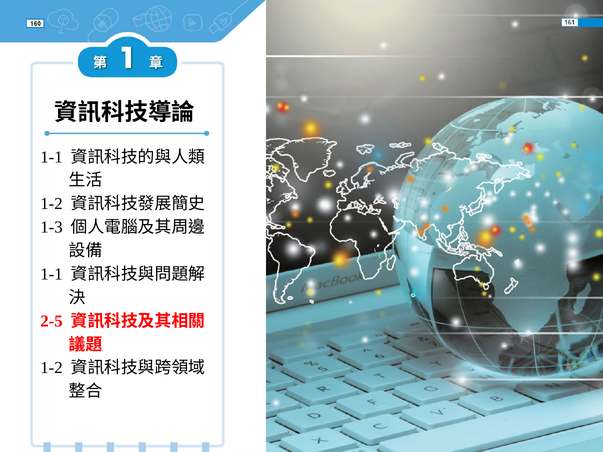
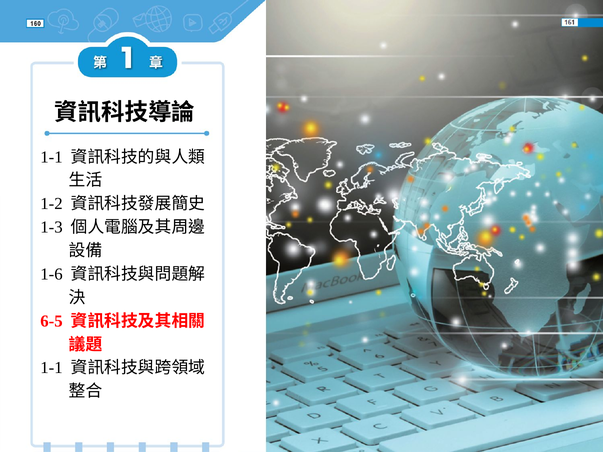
1-1 at (51, 274): 1-1 -> 1-6
2-5: 2-5 -> 6-5
1-2 at (51, 368): 1-2 -> 1-1
